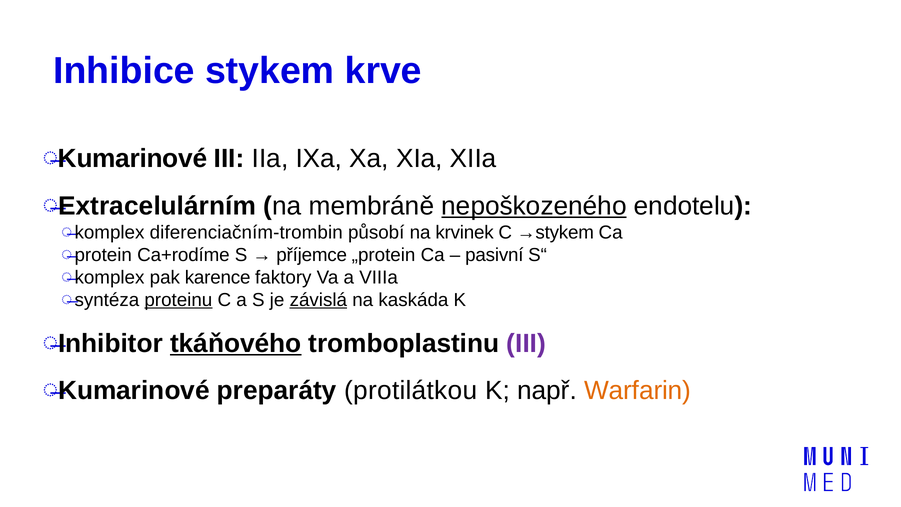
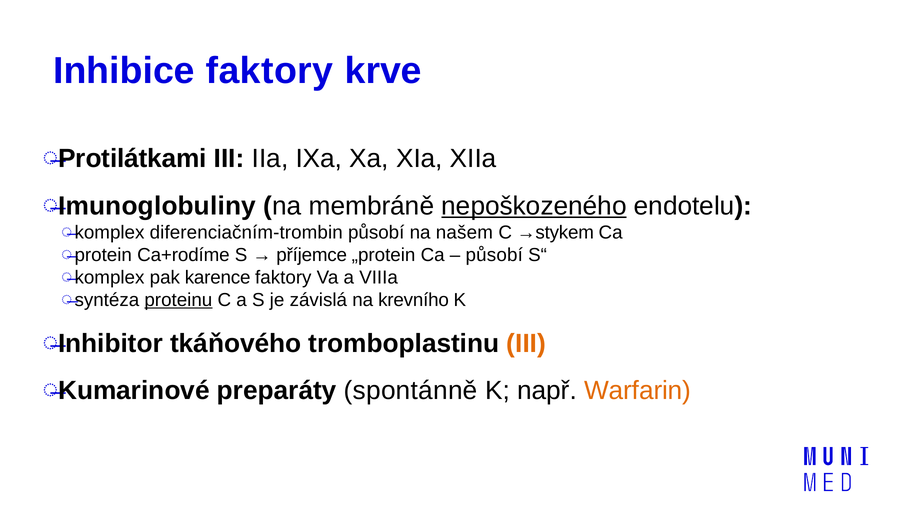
Inhibice stykem: stykem -> faktory
Kumarinové at (133, 158): Kumarinové -> Protilátkami
Extracelulárním: Extracelulárním -> Imunoglobuliny
krvinek: krvinek -> našem
pasivní at (494, 255): pasivní -> působí
závislá underline: present -> none
kaskáda: kaskáda -> krevního
tkáňového underline: present -> none
III at (526, 343) colour: purple -> orange
protilátkou: protilátkou -> spontánně
